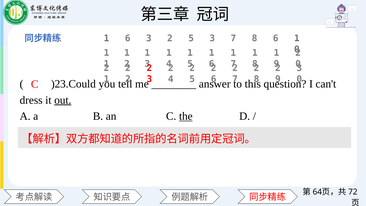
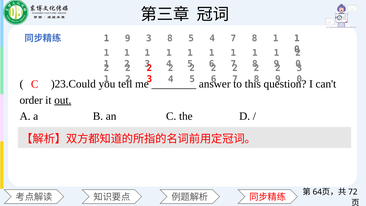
6 at (128, 38): 6 -> 9
2 at (170, 38): 2 -> 8
5 3: 3 -> 4
7 8 6: 6 -> 1
dress: dress -> order
the underline: present -> none
